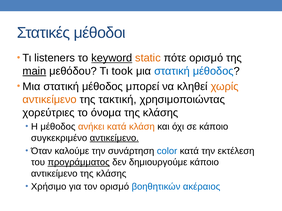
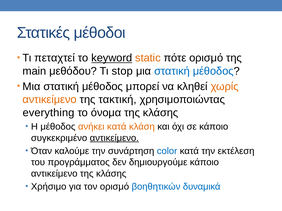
listeners: listeners -> πεταχτεί
main underline: present -> none
took: took -> stop
χορεύτριες: χορεύτριες -> everything
προγράμματος underline: present -> none
ακέραιος: ακέραιος -> δυναμικά
